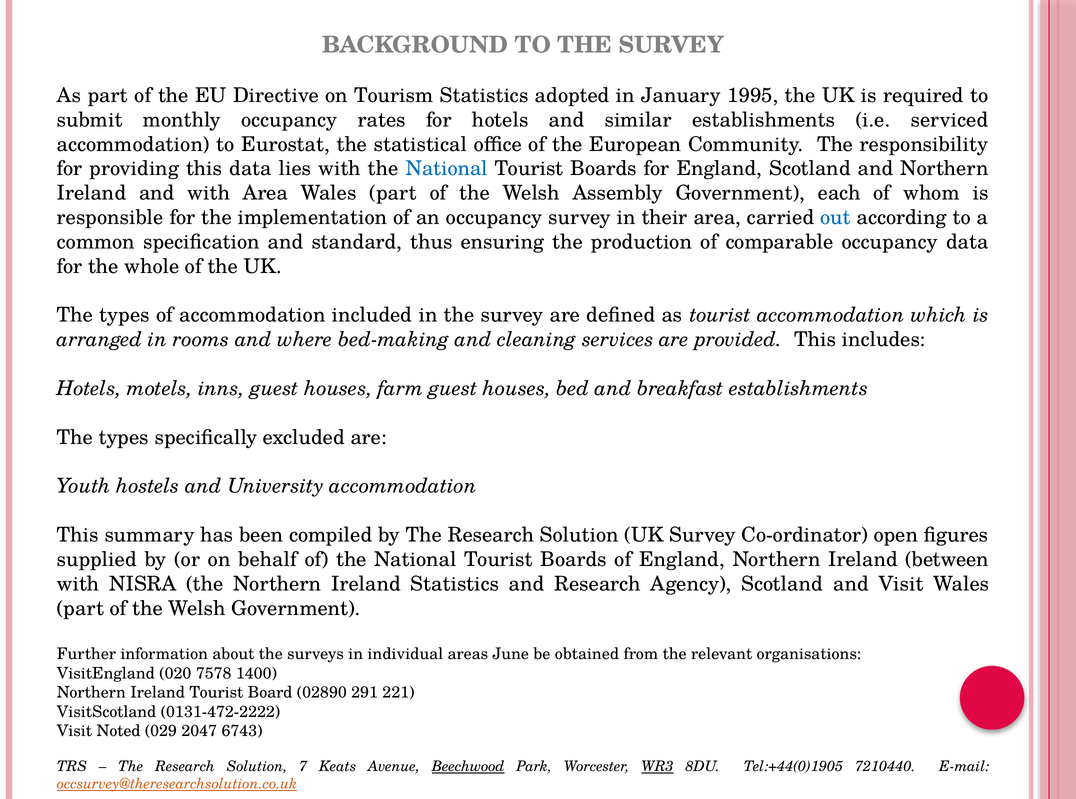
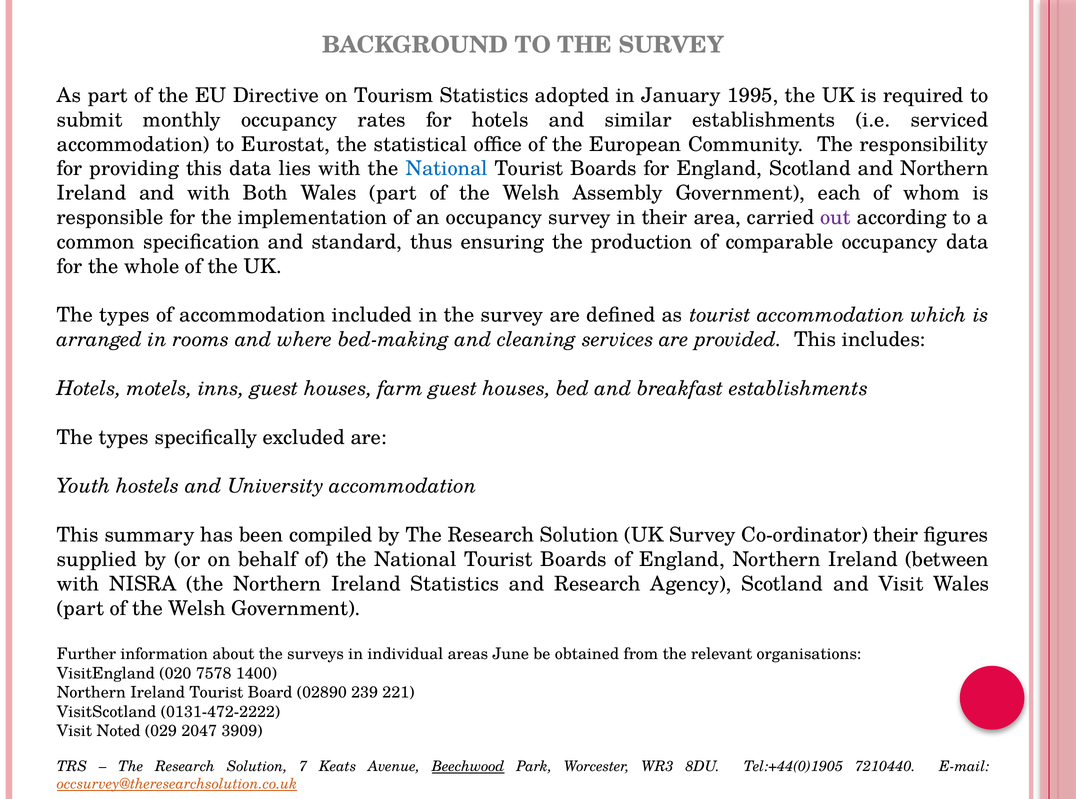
with Area: Area -> Both
out colour: blue -> purple
Co-ordinator open: open -> their
291: 291 -> 239
6743: 6743 -> 3909
WR3 underline: present -> none
